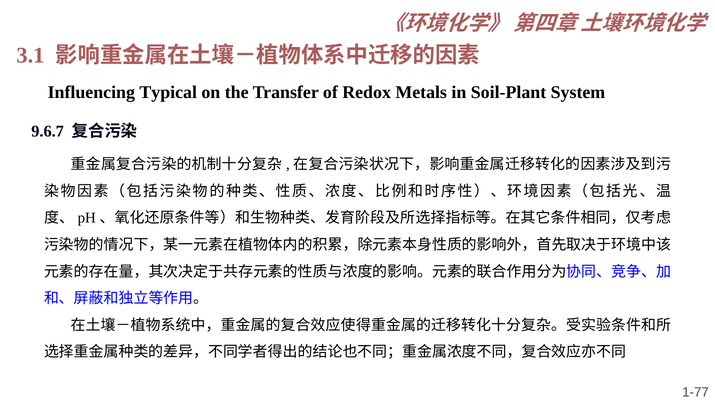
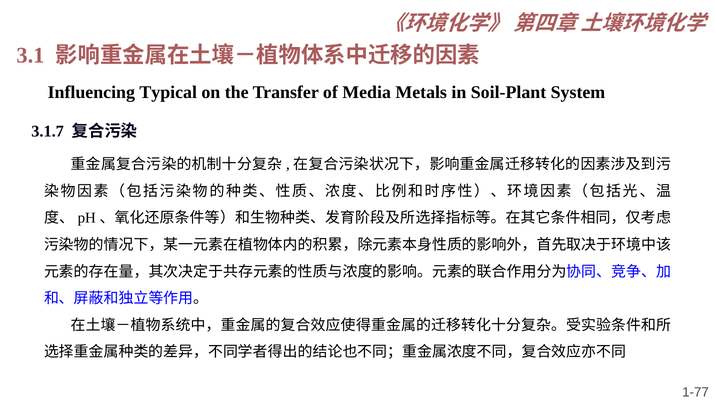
Redox: Redox -> Media
9.6.7: 9.6.7 -> 3.1.7
